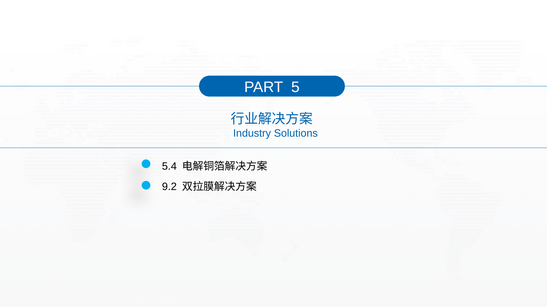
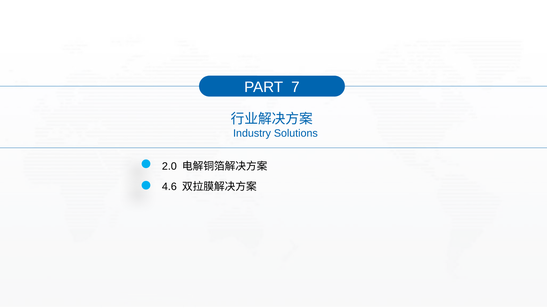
5: 5 -> 7
5.4: 5.4 -> 2.0
9.2: 9.2 -> 4.6
